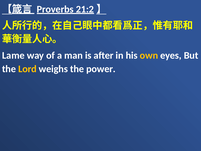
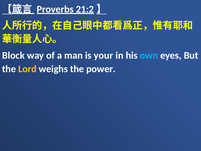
Lame: Lame -> Block
after: after -> your
own colour: yellow -> light blue
